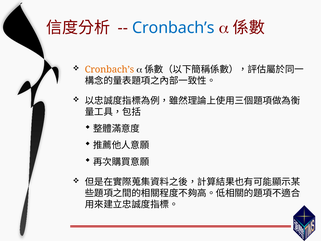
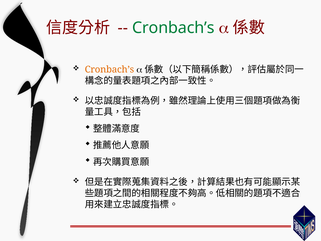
Cronbach’s at (173, 28) colour: blue -> green
